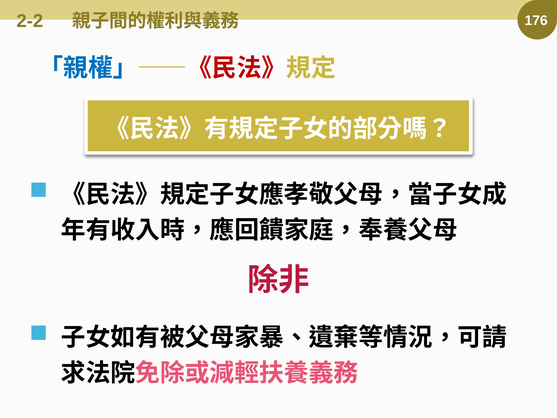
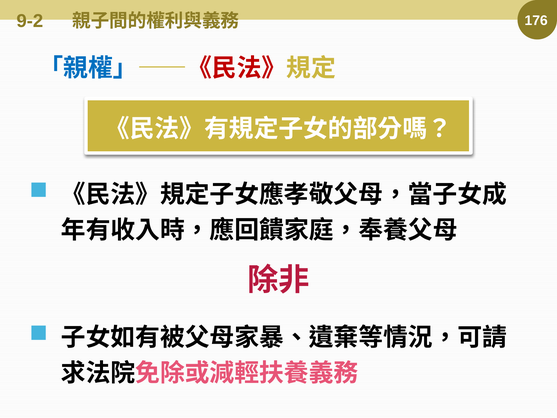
2-2: 2-2 -> 9-2
